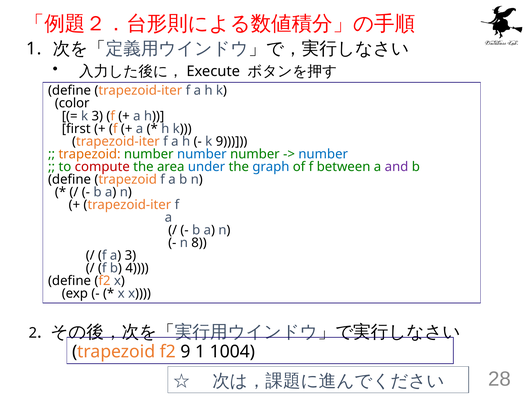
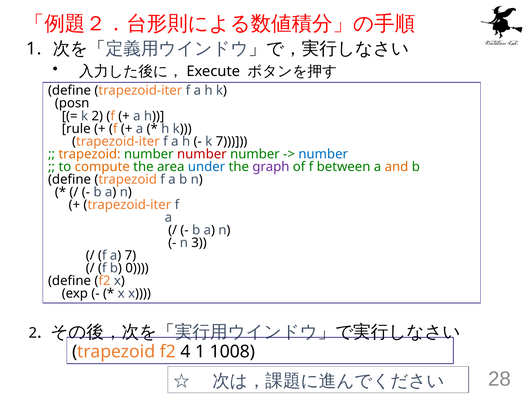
color: color -> posn
k 3: 3 -> 2
first: first -> rule
k 9: 9 -> 7
number at (202, 154) colour: blue -> red
compute colour: red -> orange
graph colour: blue -> purple
and colour: purple -> orange
8: 8 -> 3
a 3: 3 -> 7
4: 4 -> 0
f2 9: 9 -> 4
1004: 1004 -> 1008
